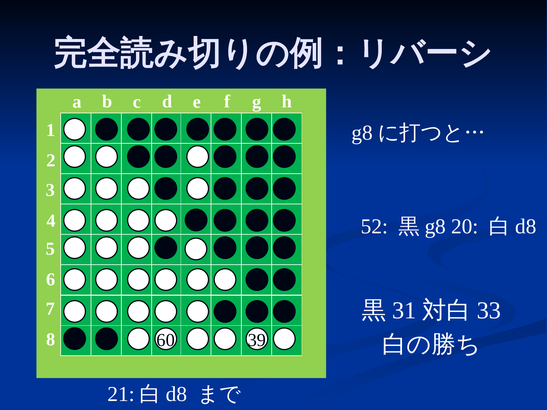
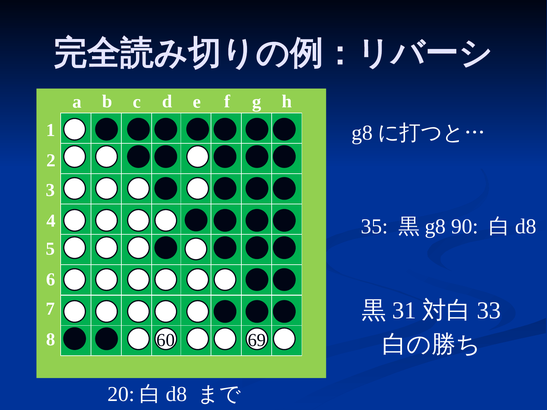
52: 52 -> 35
20: 20 -> 90
39: 39 -> 69
21: 21 -> 20
